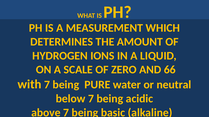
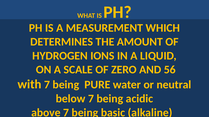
66: 66 -> 56
